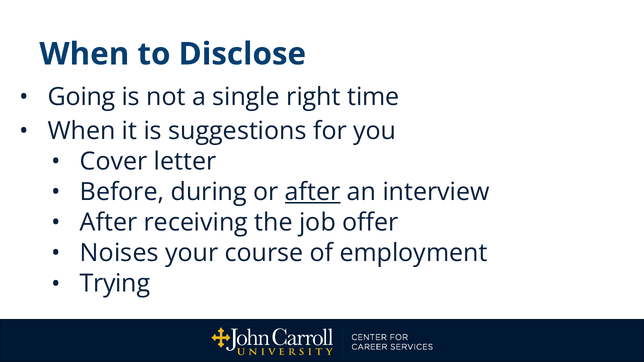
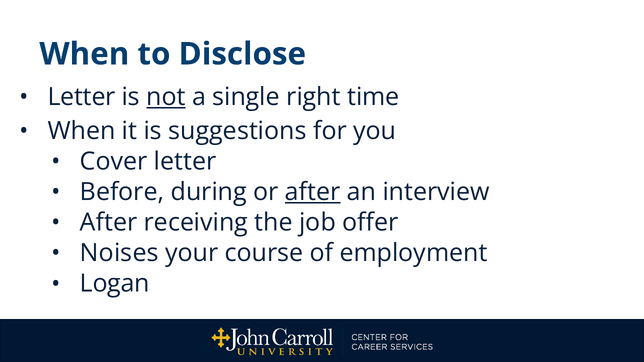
Going at (82, 97): Going -> Letter
not underline: none -> present
Trying: Trying -> Logan
